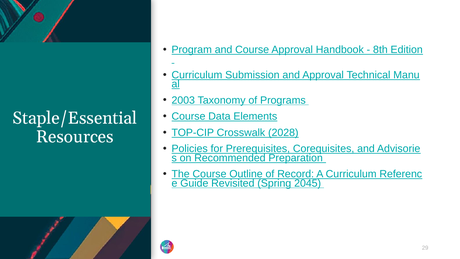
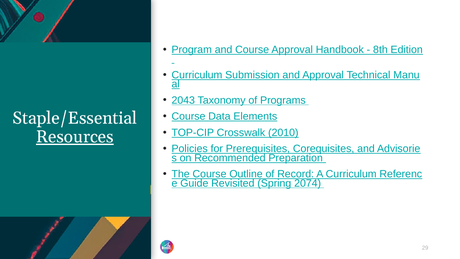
2003: 2003 -> 2043
2028: 2028 -> 2010
Resources underline: none -> present
2045: 2045 -> 2074
